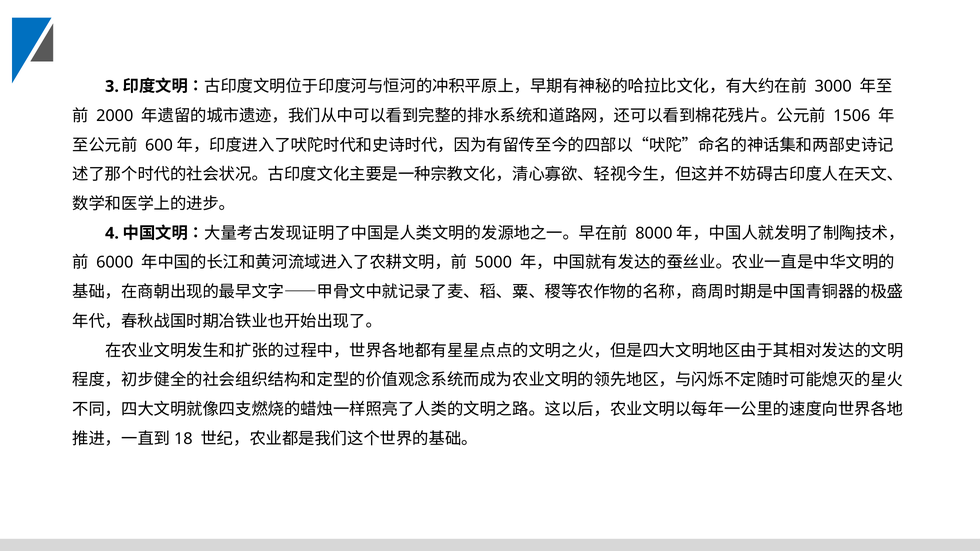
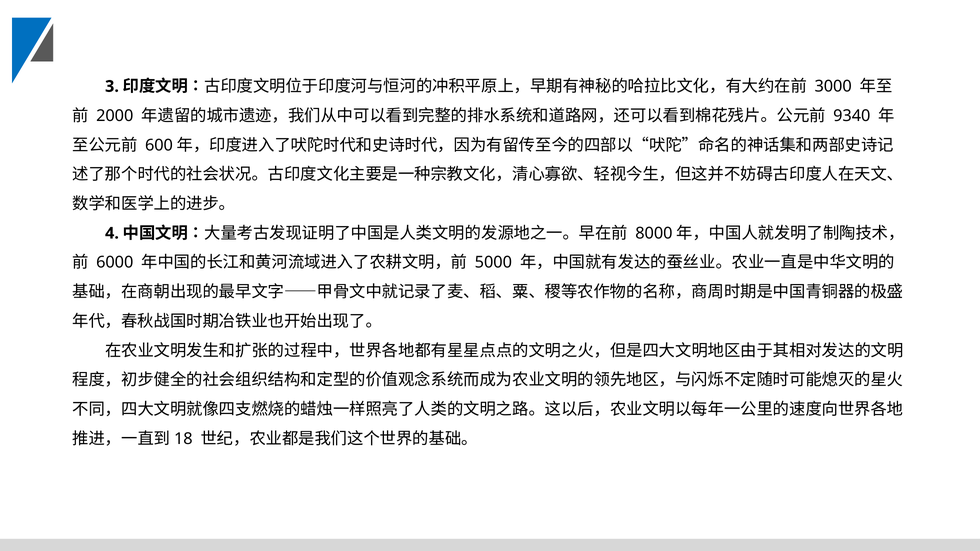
1506: 1506 -> 9340
